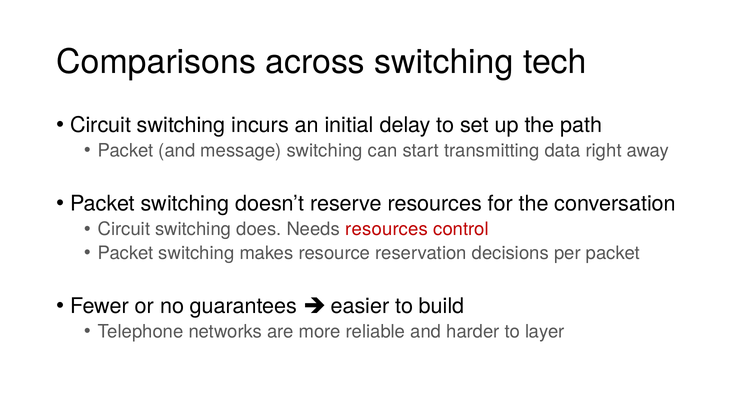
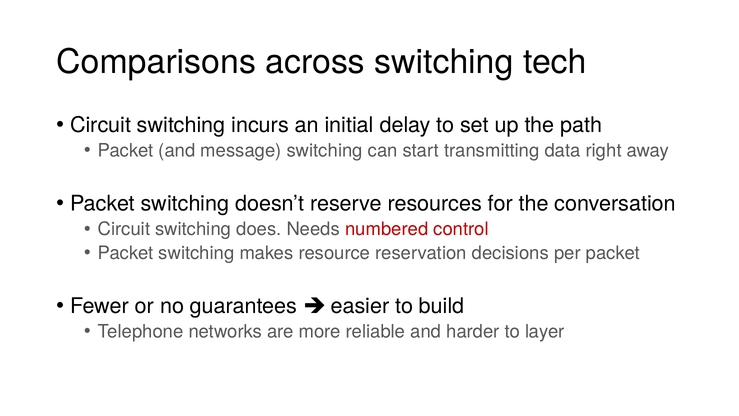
Needs resources: resources -> numbered
